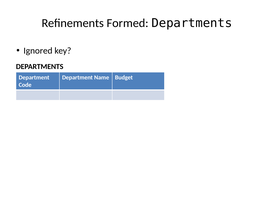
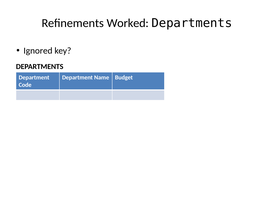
Formed: Formed -> Worked
